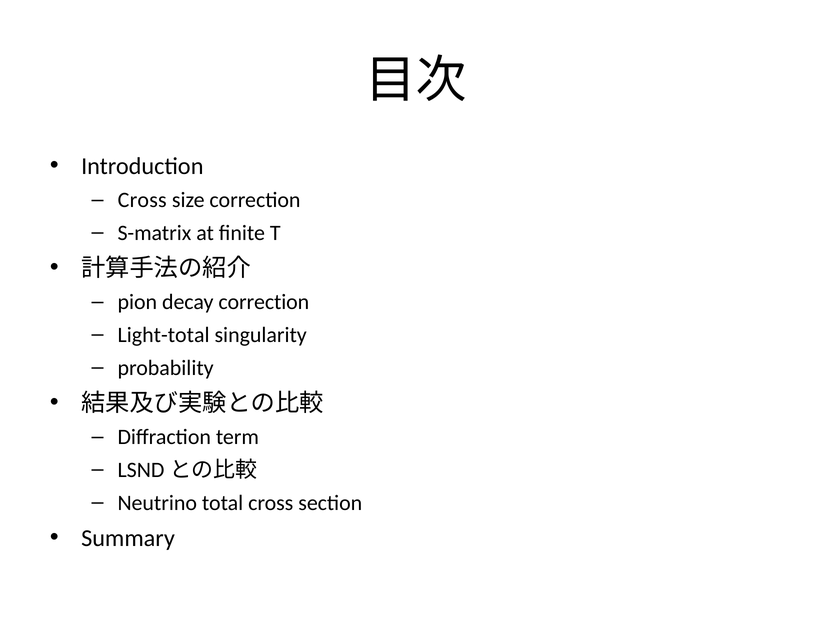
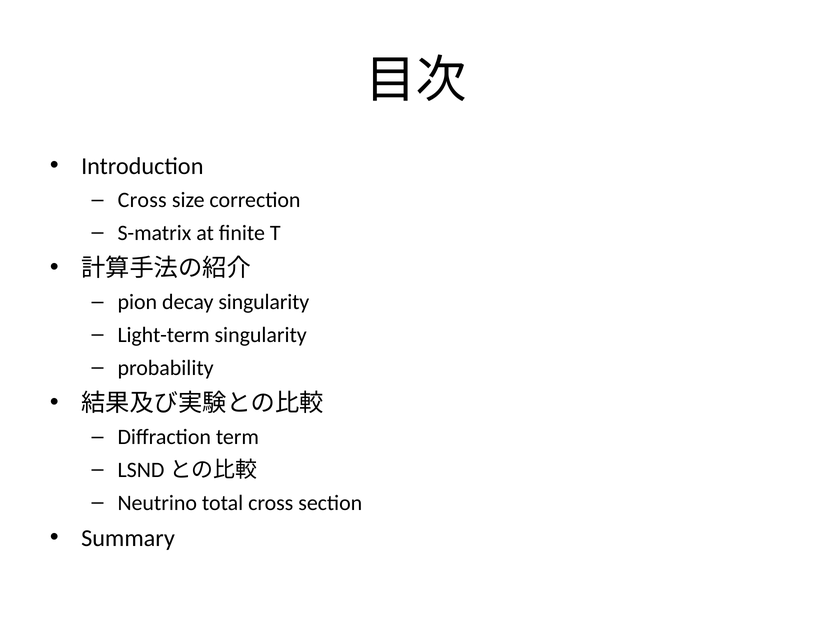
decay correction: correction -> singularity
Light-total: Light-total -> Light-term
